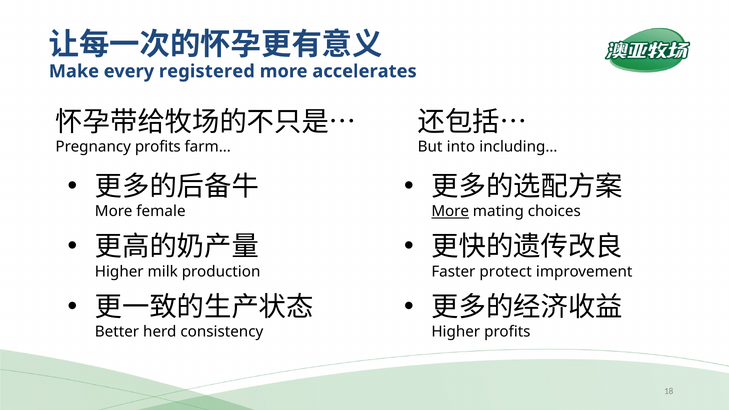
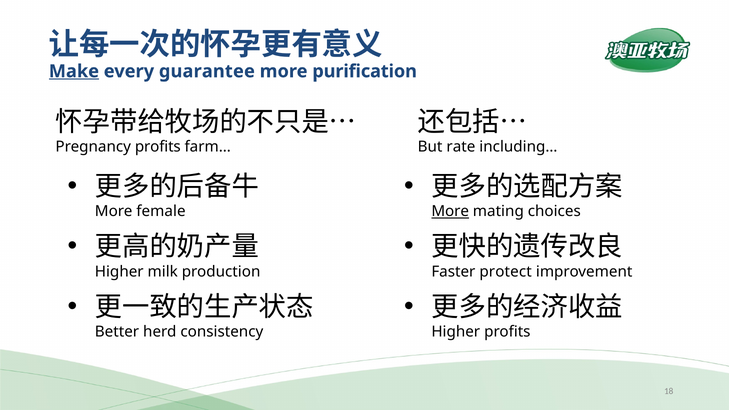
Make underline: none -> present
registered: registered -> guarantee
accelerates: accelerates -> purification
into: into -> rate
